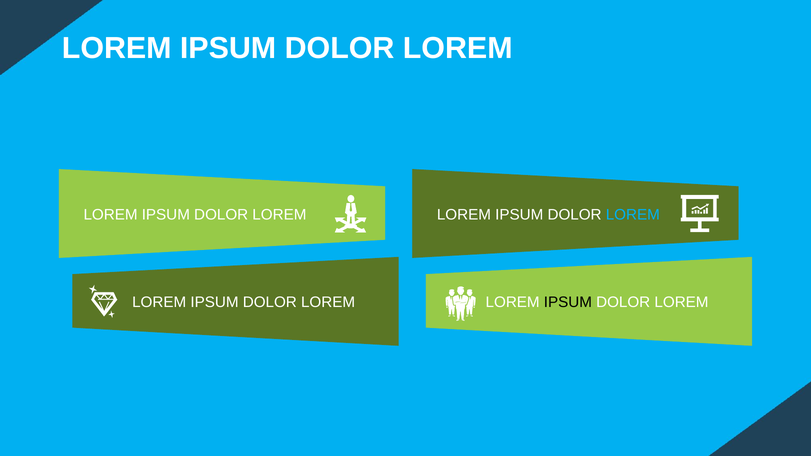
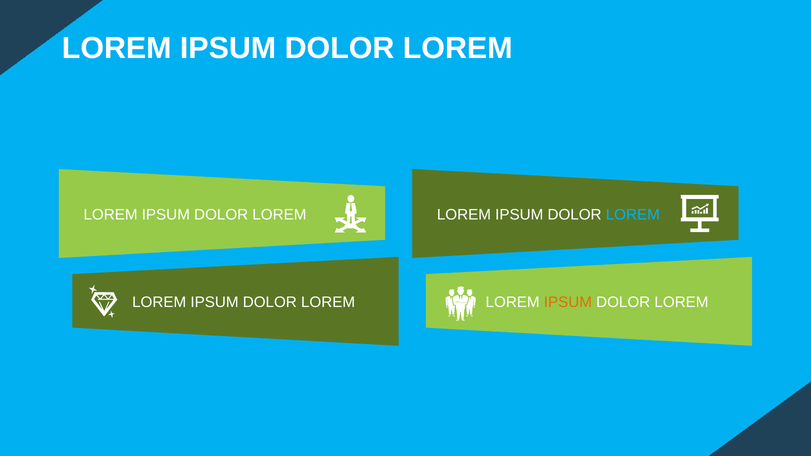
IPSUM at (568, 303) colour: black -> orange
